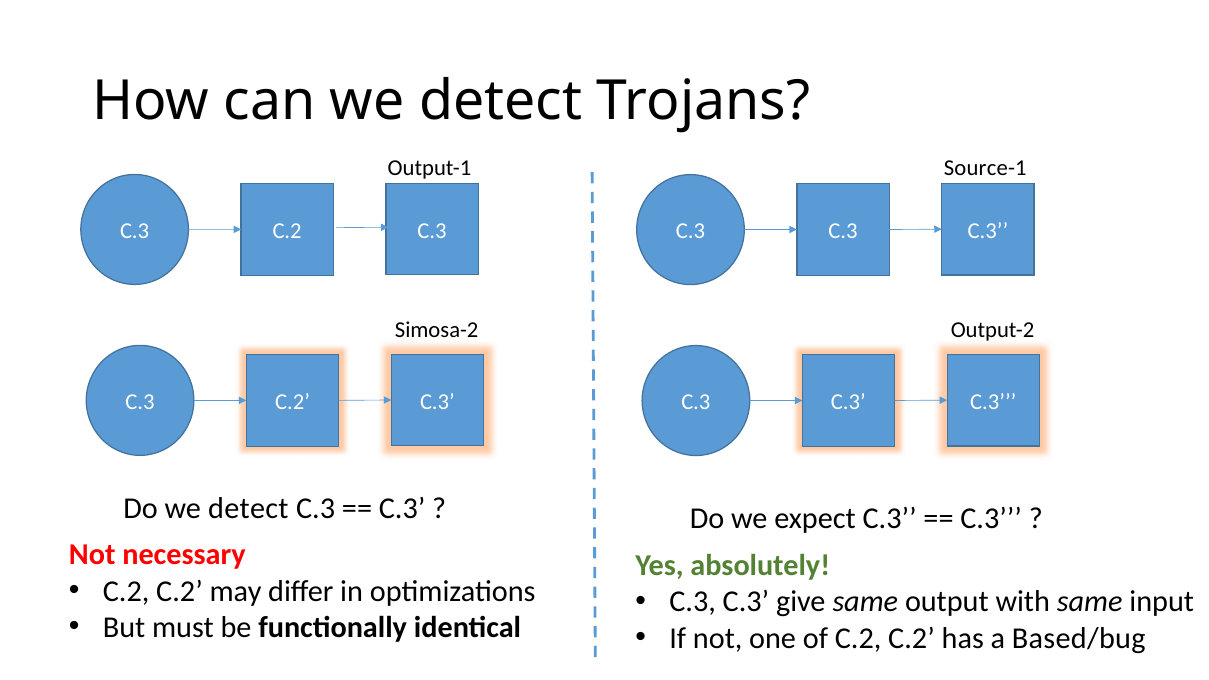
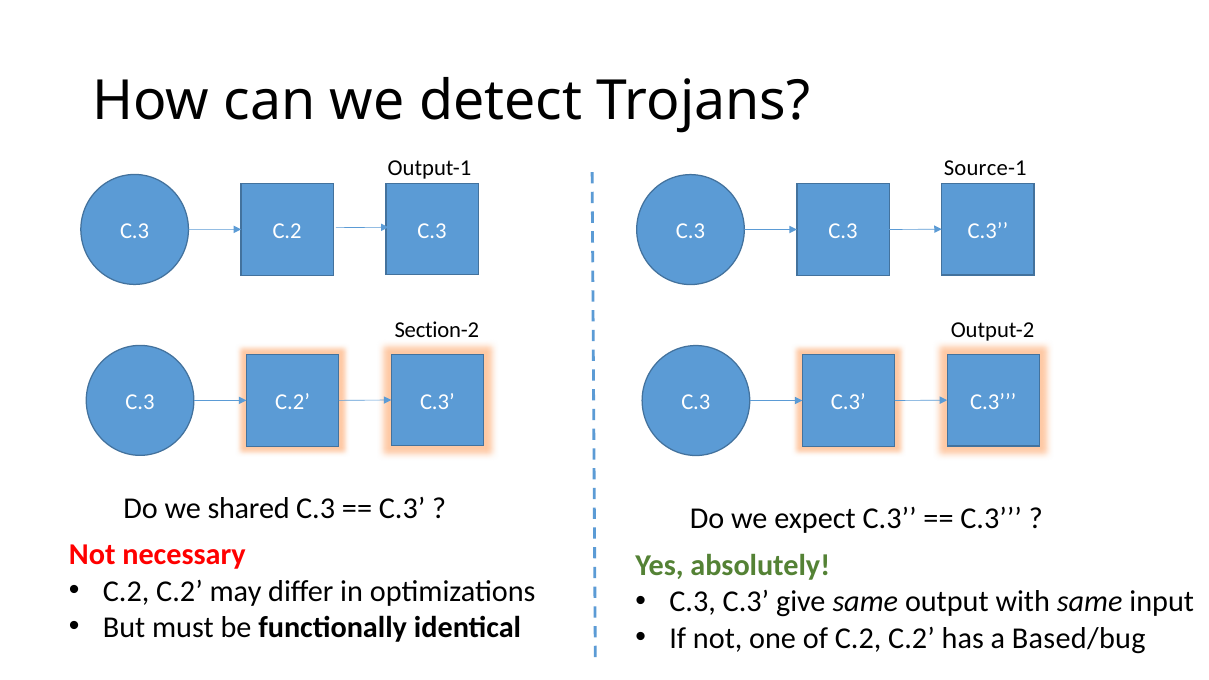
Simosa-2: Simosa-2 -> Section-2
Do we detect: detect -> shared
